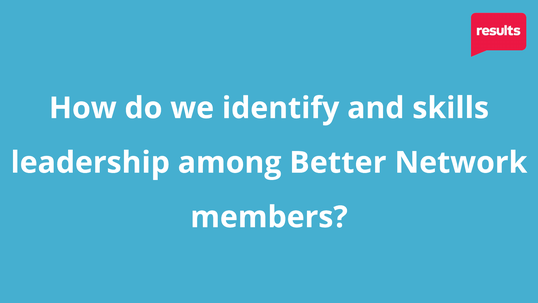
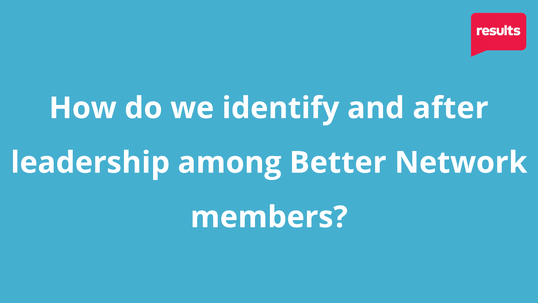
skills: skills -> after
